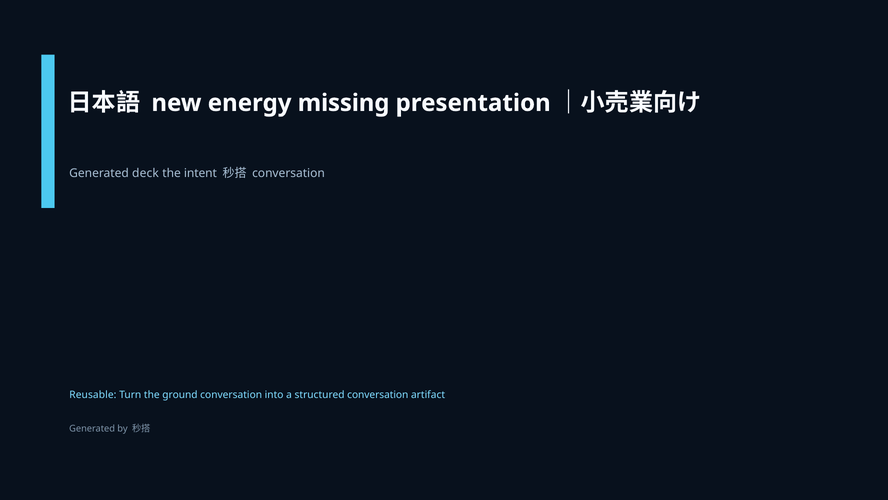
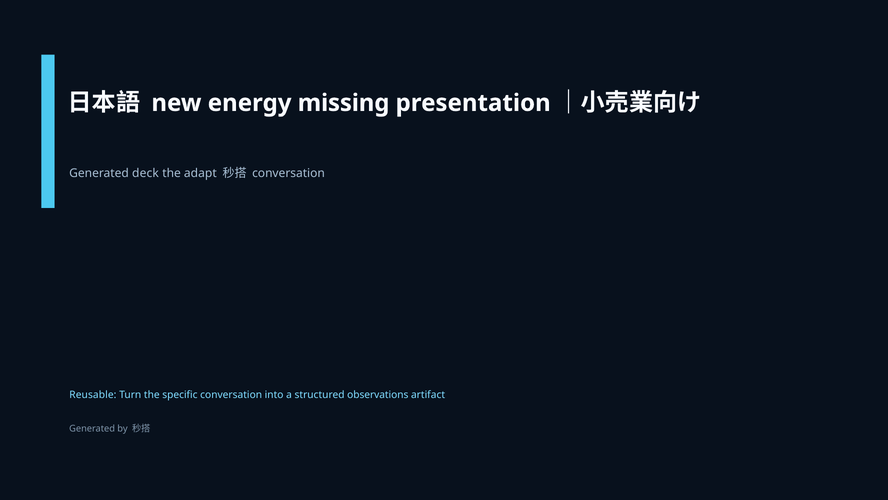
intent: intent -> adapt
ground: ground -> specific
structured conversation: conversation -> observations
